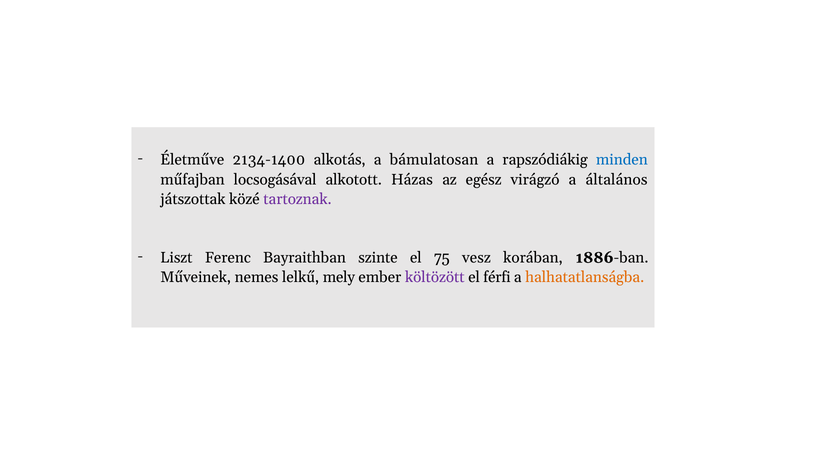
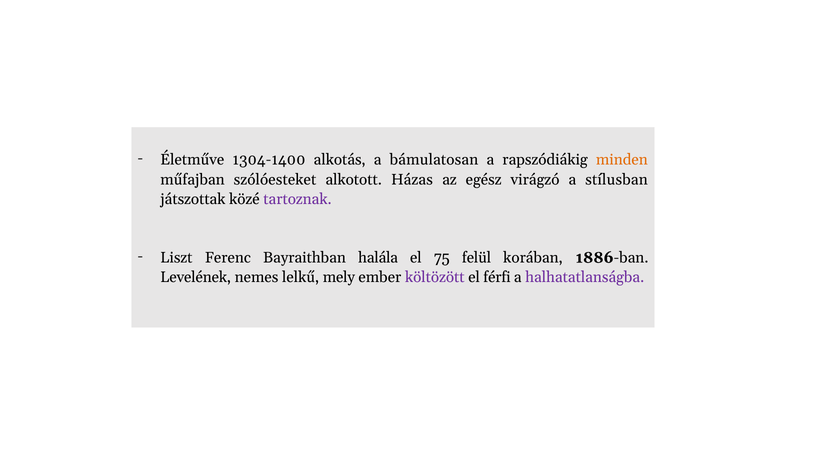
2134-1400: 2134-1400 -> 1304-1400
minden colour: blue -> orange
locsogásával: locsogásával -> szólóesteket
általános: általános -> stílusban
szinte: szinte -> halála
vesz: vesz -> felül
Műveinek: Műveinek -> Levelének
halhatatlanságba colour: orange -> purple
